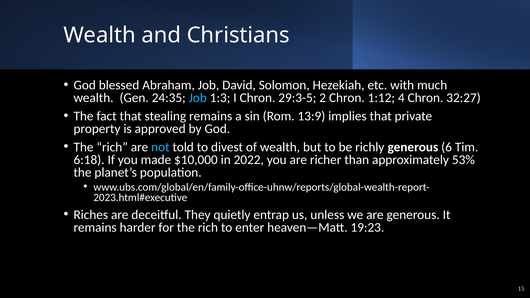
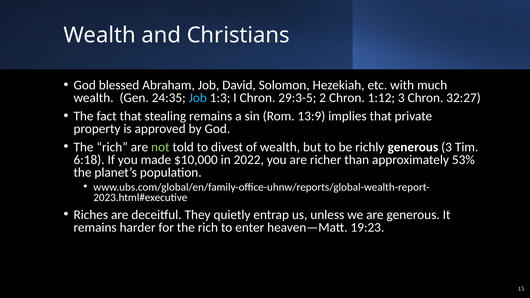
1:12 4: 4 -> 3
not colour: light blue -> light green
generous 6: 6 -> 3
